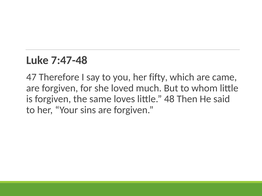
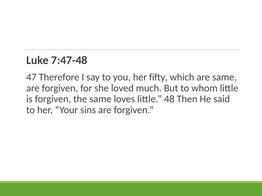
are came: came -> same
